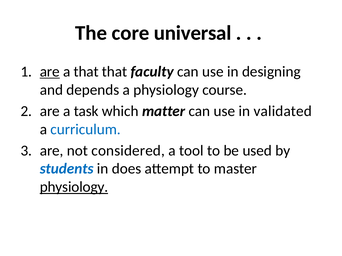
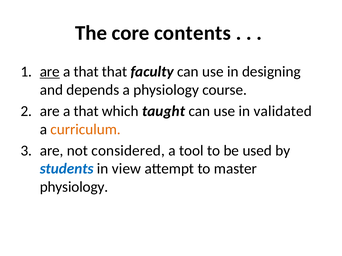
universal: universal -> contents
task at (86, 111): task -> that
matter: matter -> taught
curriculum colour: blue -> orange
does: does -> view
physiology at (74, 187) underline: present -> none
